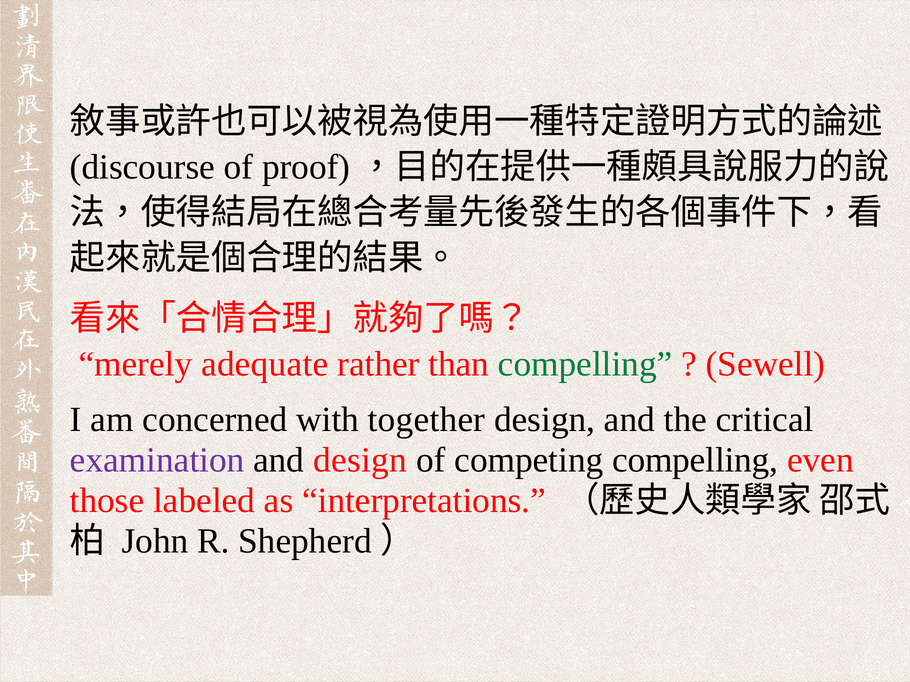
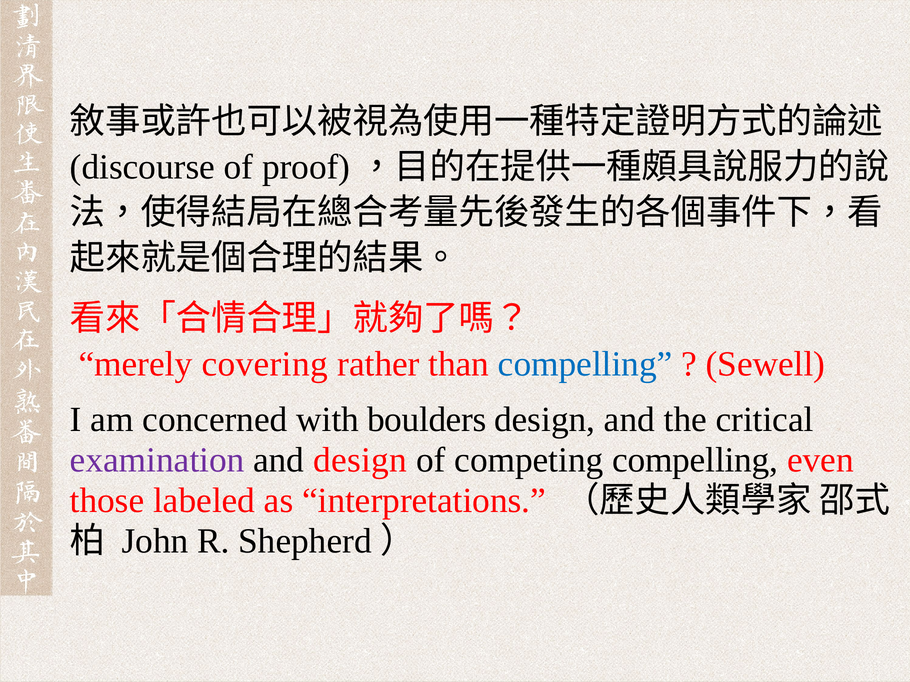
adequate: adequate -> covering
compelling at (585, 364) colour: green -> blue
together: together -> boulders
